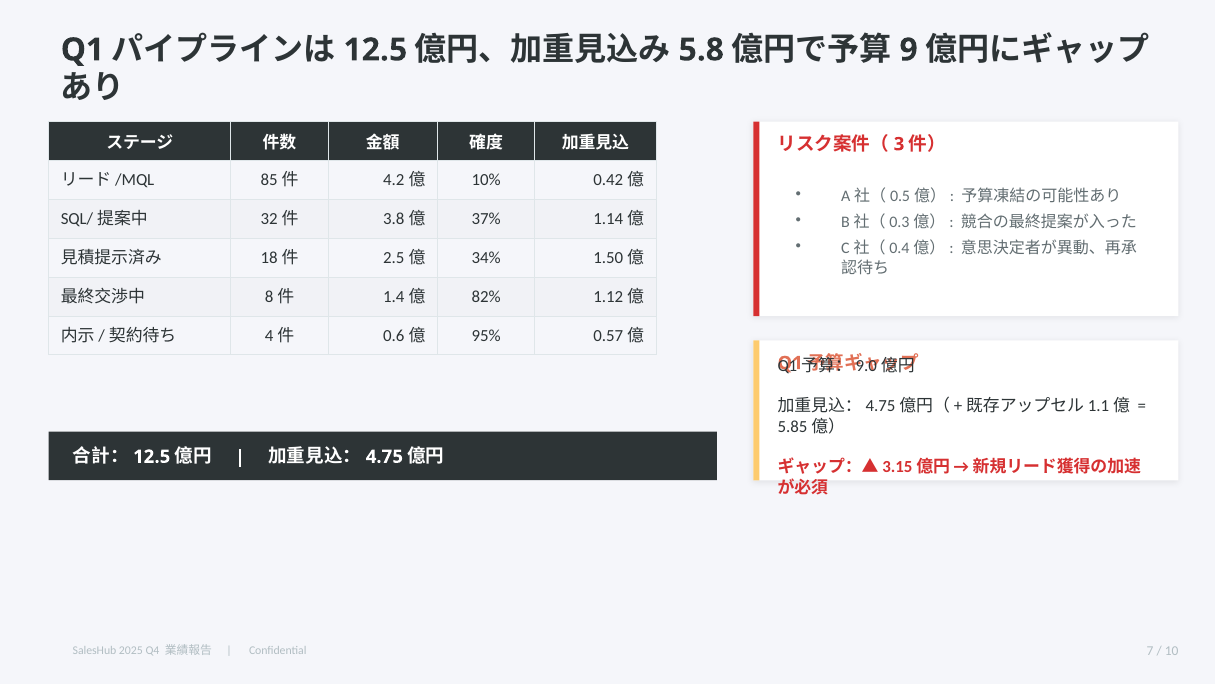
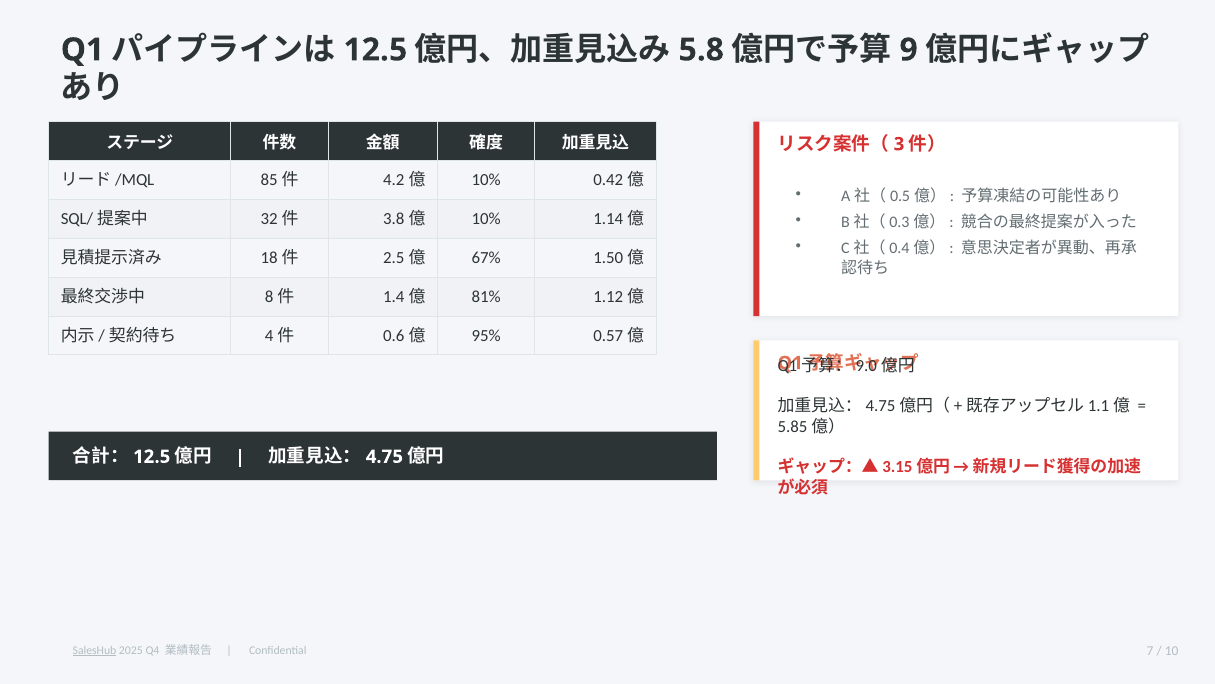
37% at (486, 219): 37% -> 10%
34%: 34% -> 67%
82%: 82% -> 81%
SalesHub underline: none -> present
